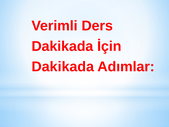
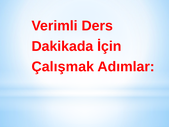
Dakikada at (63, 67): Dakikada -> Çalışmak
